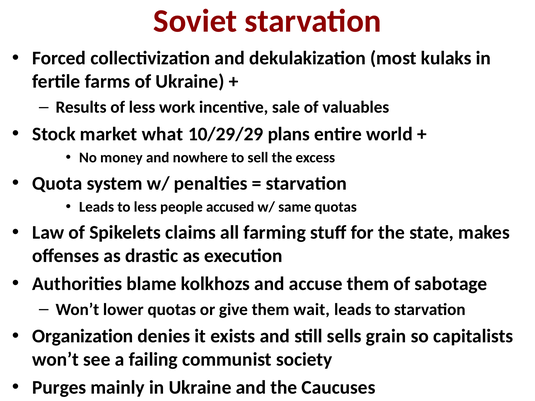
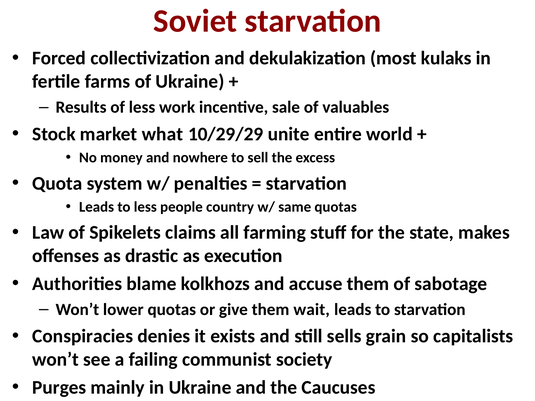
plans: plans -> unite
accused: accused -> country
Organization: Organization -> Conspiracies
